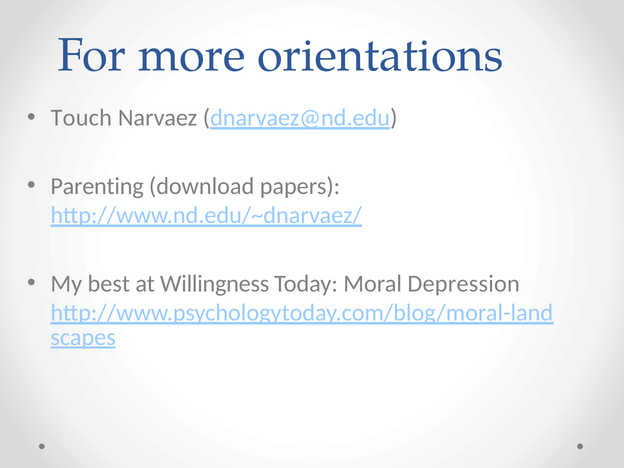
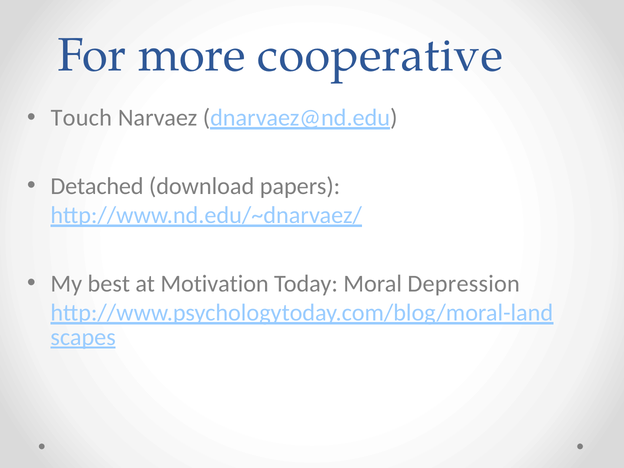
orientations: orientations -> cooperative
Parenting: Parenting -> Detached
Willingness: Willingness -> Motivation
